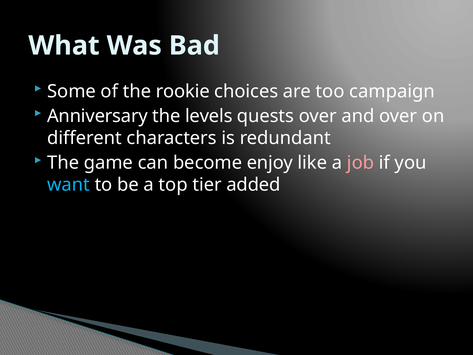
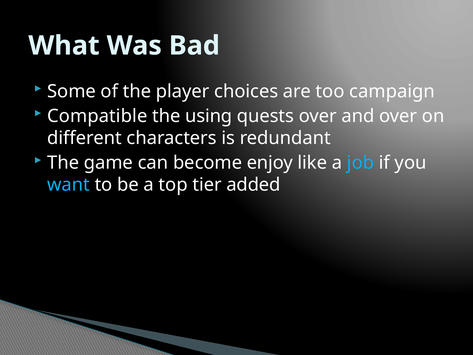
rookie: rookie -> player
Anniversary: Anniversary -> Compatible
levels: levels -> using
job colour: pink -> light blue
